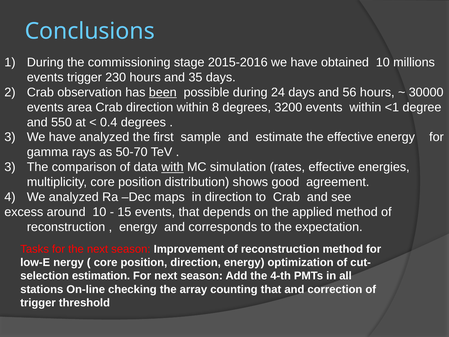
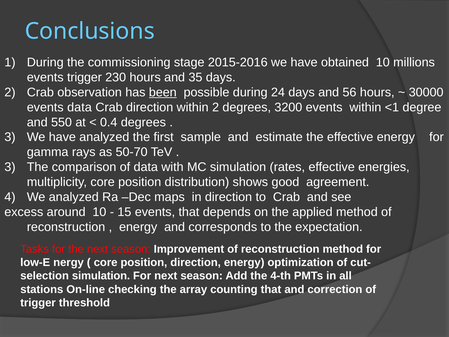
events area: area -> data
within 8: 8 -> 2
with underline: present -> none
estimation at (101, 276): estimation -> simulation
